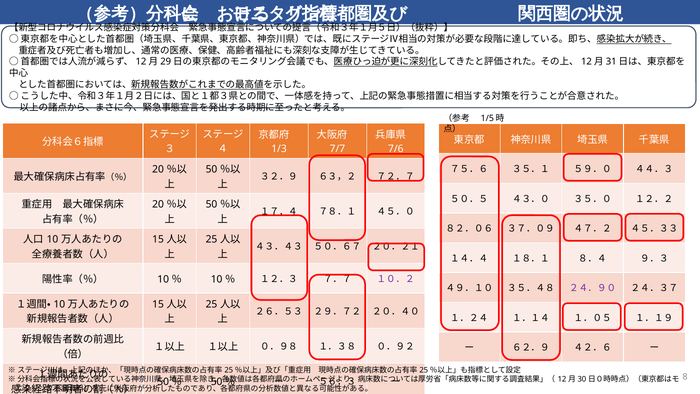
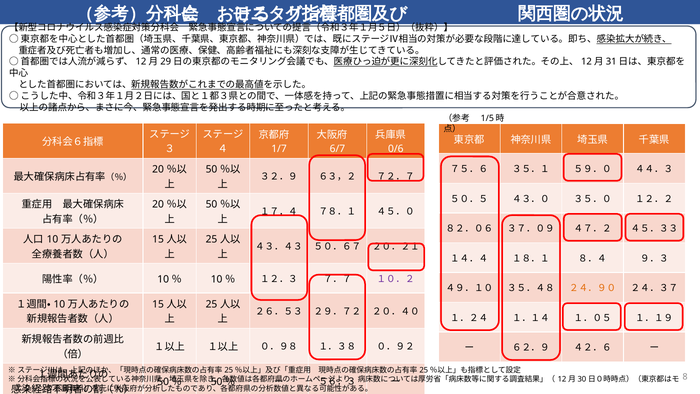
1/3: 1/3 -> 1/7
7/7: 7/7 -> 6/7
7/6: 7/6 -> 0/6
２４．９０ colour: purple -> orange
